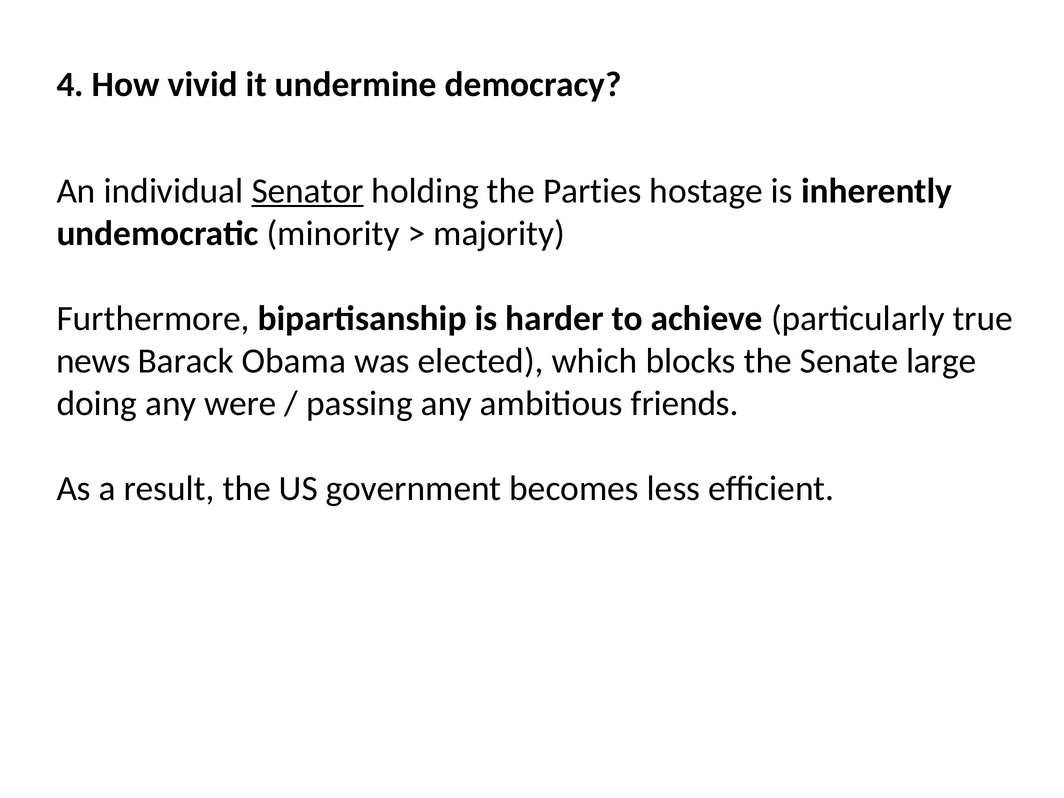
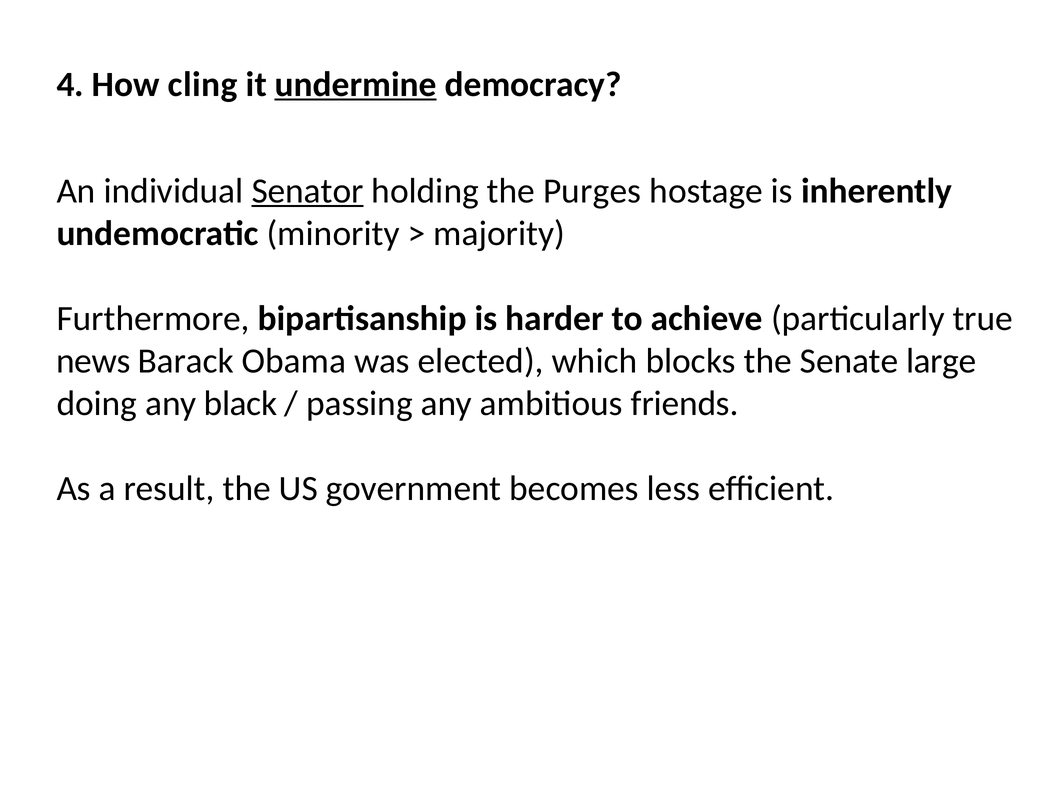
vivid: vivid -> cling
undermine underline: none -> present
Parties: Parties -> Purges
were: were -> black
